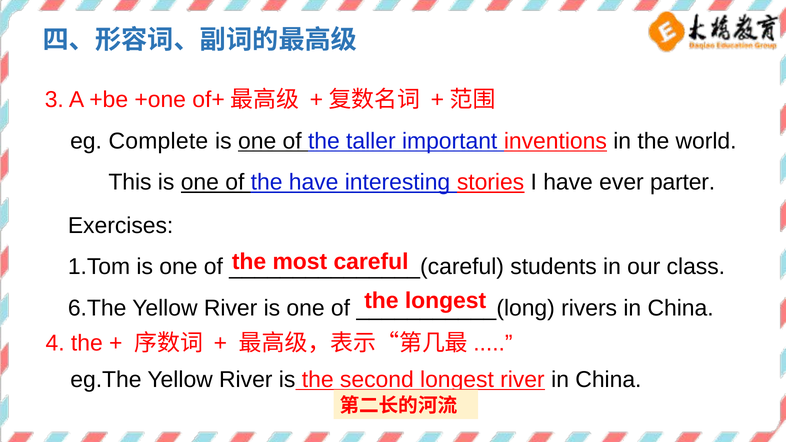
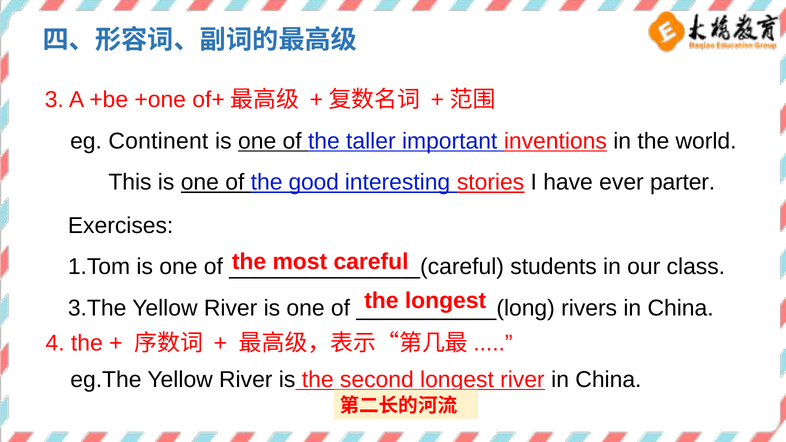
Complete: Complete -> Continent
the have: have -> good
6.The: 6.The -> 3.The
